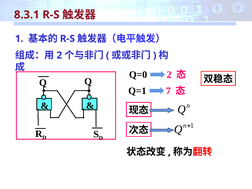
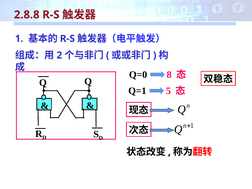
8.3.1: 8.3.1 -> 2.8.8
Q=0 2: 2 -> 8
7: 7 -> 5
